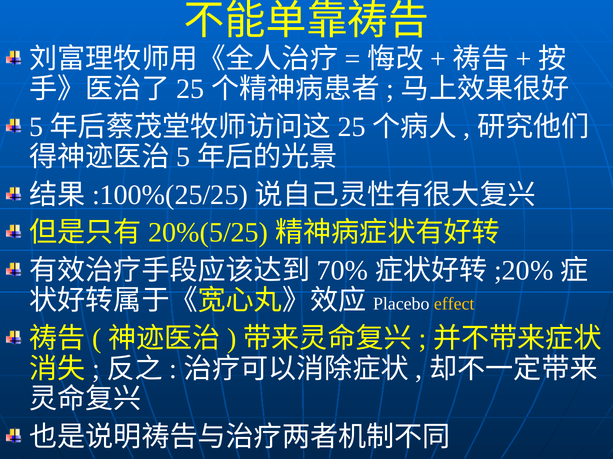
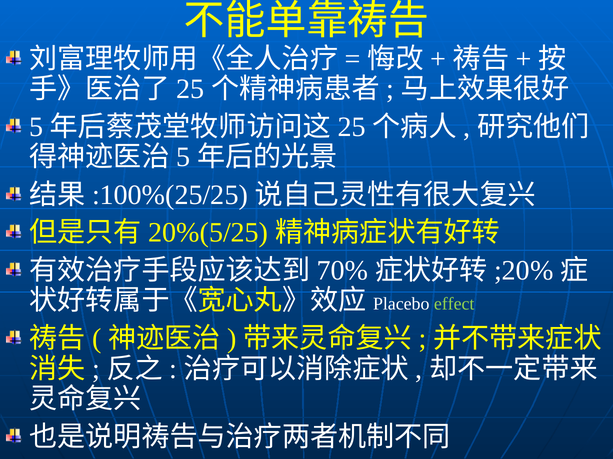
effect colour: yellow -> light green
